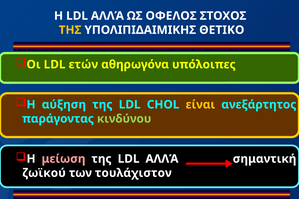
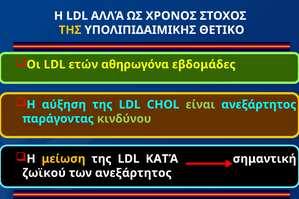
ΟΦΕΛΟΣ: ΟΦΕΛΟΣ -> ΧΡΟΝΟΣ
υπόλοιπες: υπόλοιπες -> εβδομάδες
είναι colour: yellow -> light green
μείωση colour: pink -> yellow
της LDL ΑΛΛΆ: ΑΛΛΆ -> ΚΑΤΆ
των τουλάχιστον: τουλάχιστον -> ανεξάρτητος
